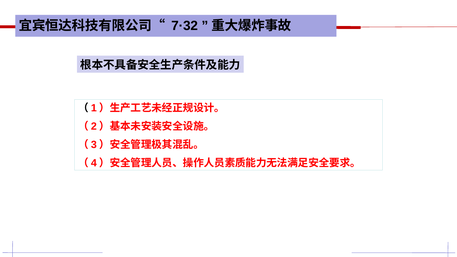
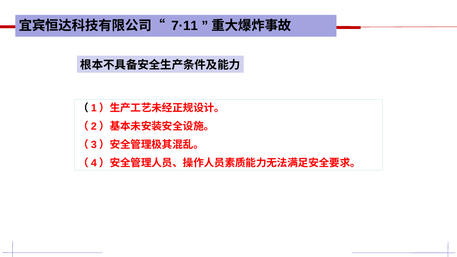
7·32: 7·32 -> 7·11
